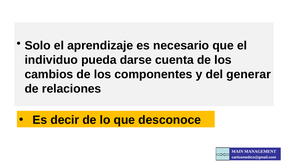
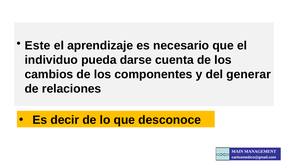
Solo: Solo -> Este
